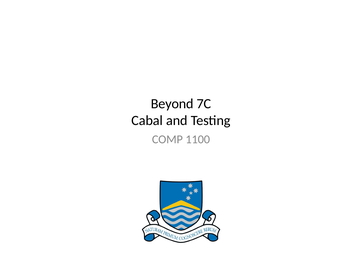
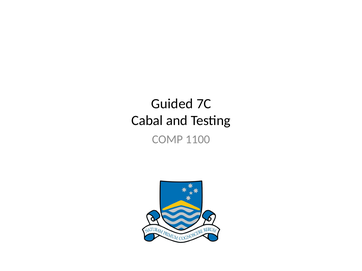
Beyond: Beyond -> Guided
